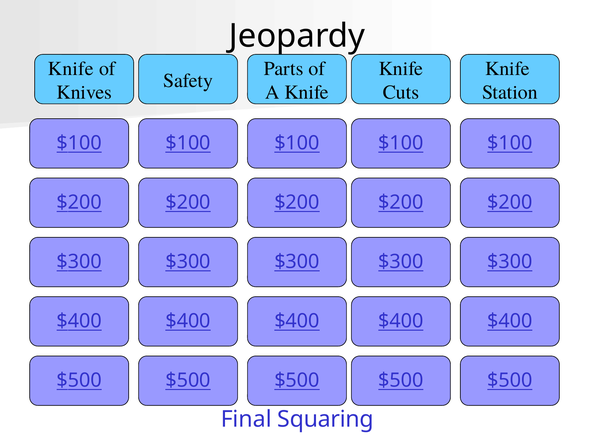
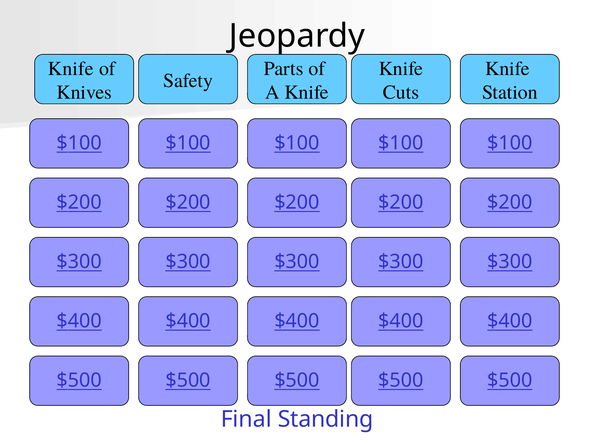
Squaring: Squaring -> Standing
